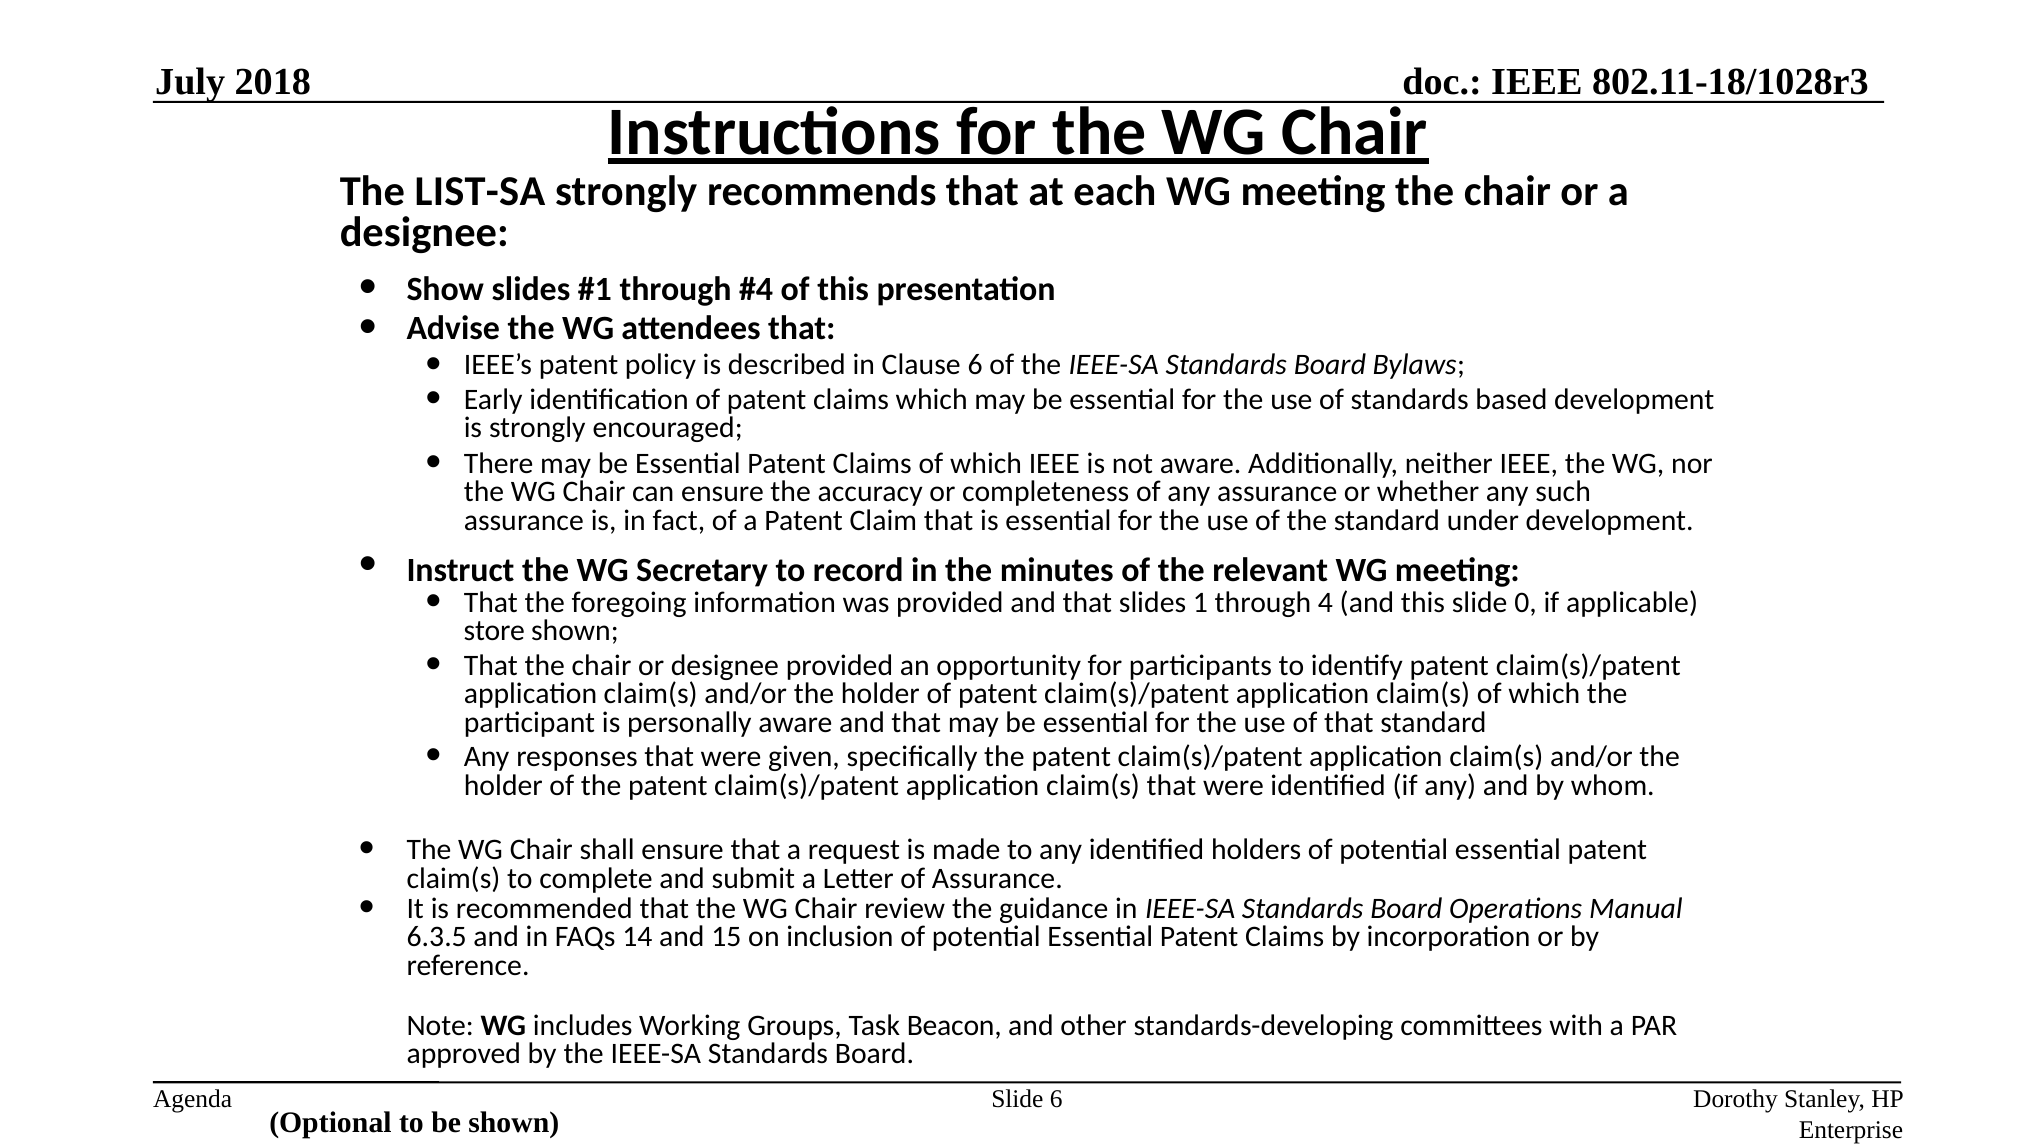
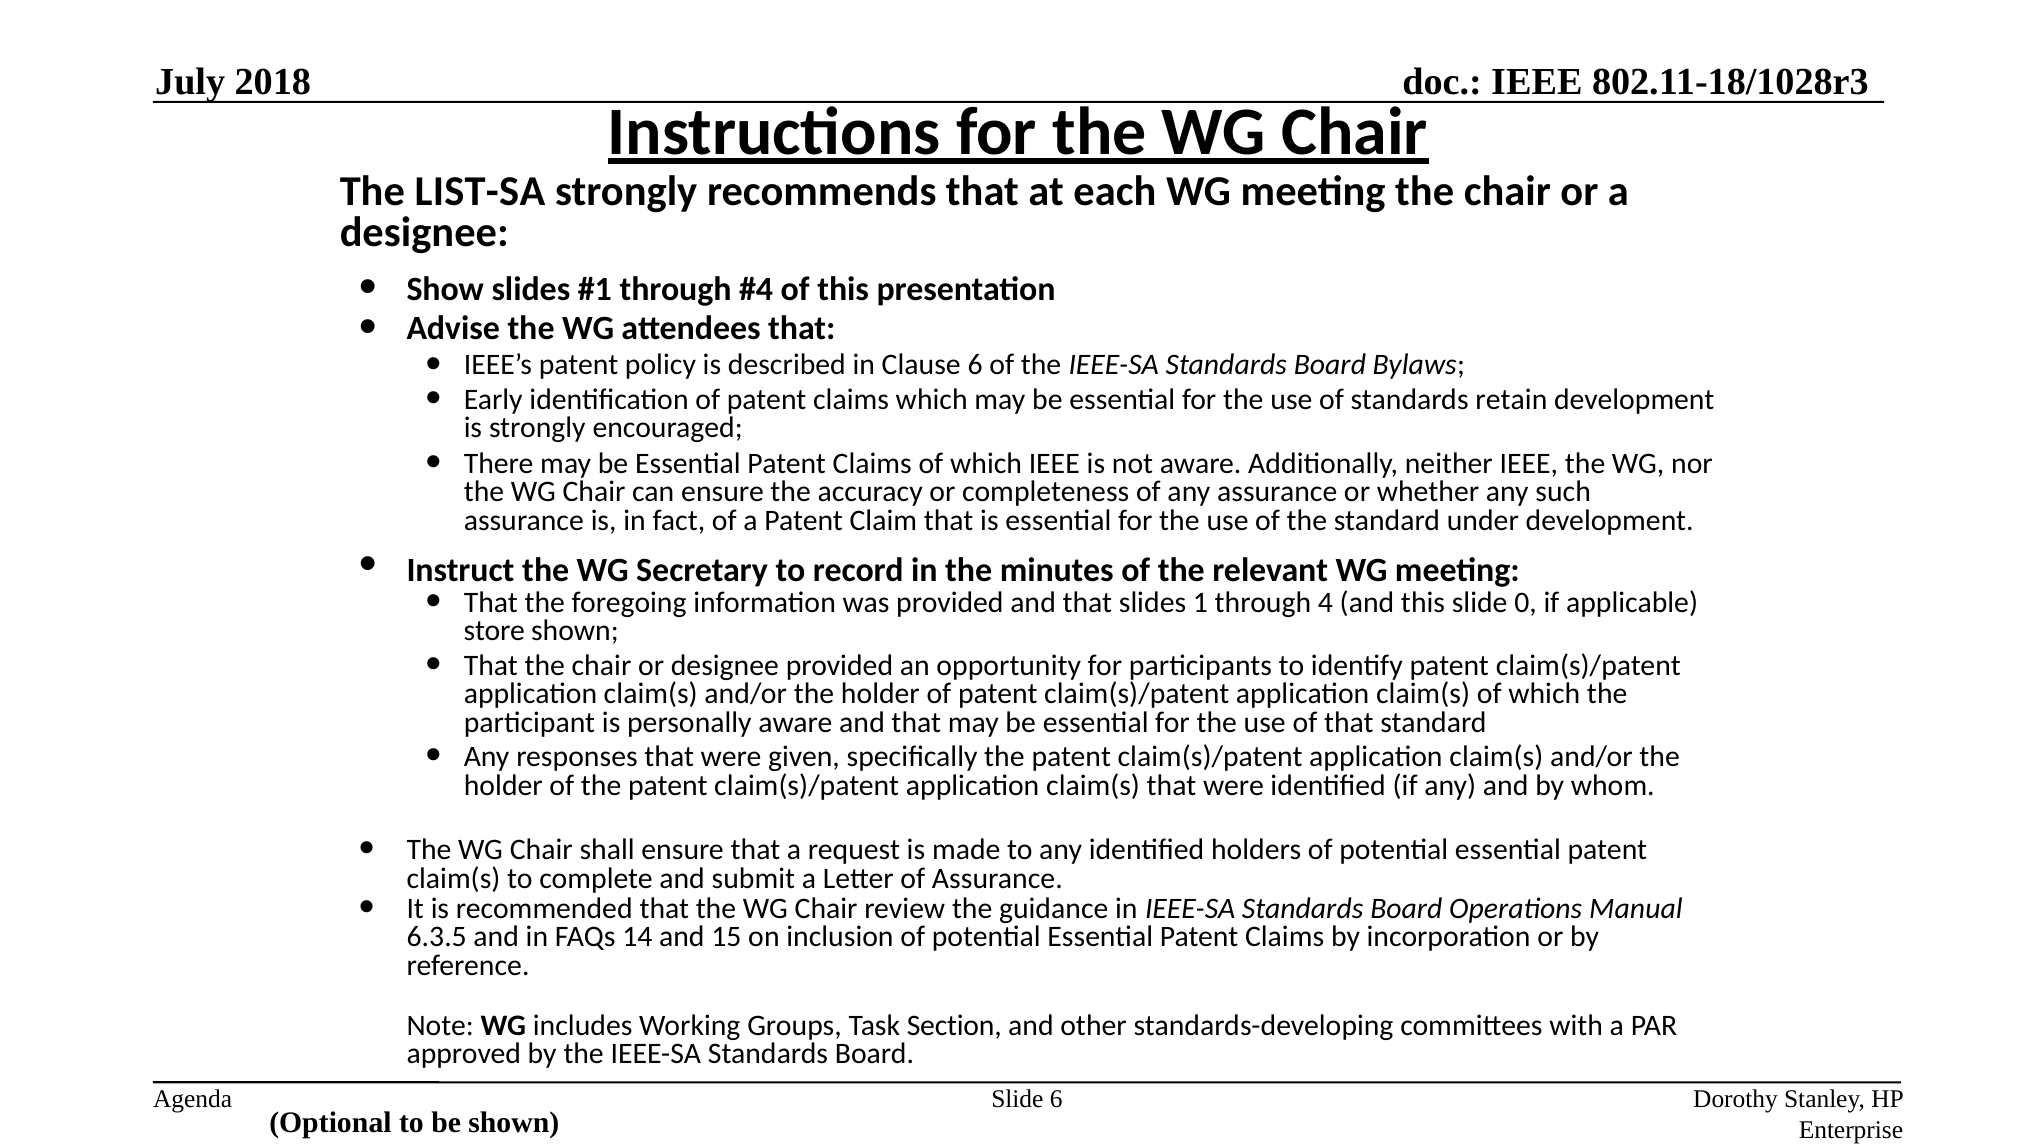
based: based -> retain
Beacon: Beacon -> Section
